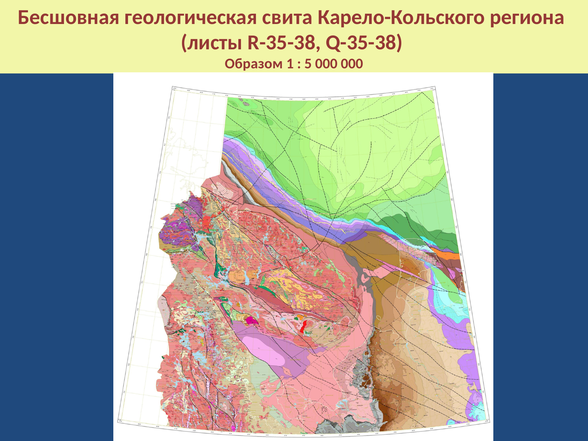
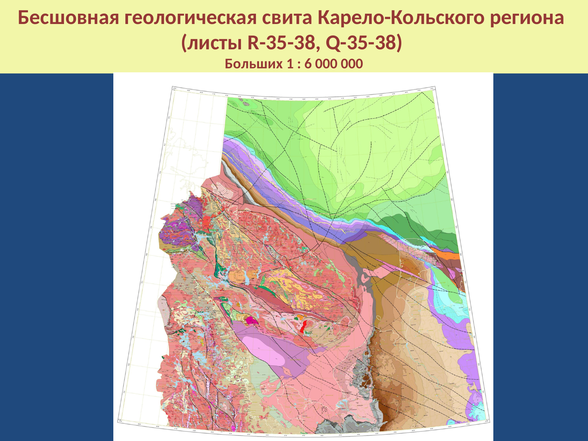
Образом: Образом -> Больших
5: 5 -> 6
